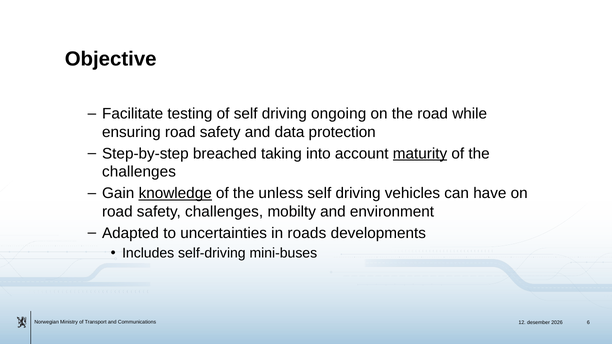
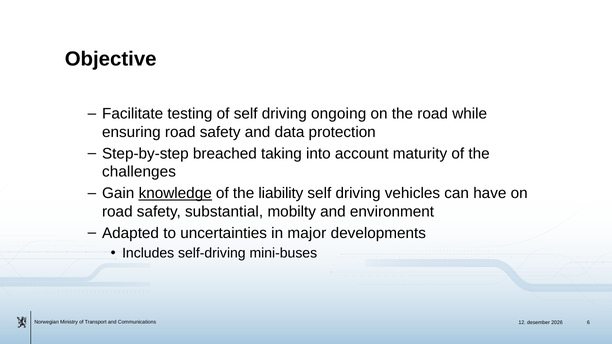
maturity underline: present -> none
unless: unless -> liability
safety challenges: challenges -> substantial
roads: roads -> major
